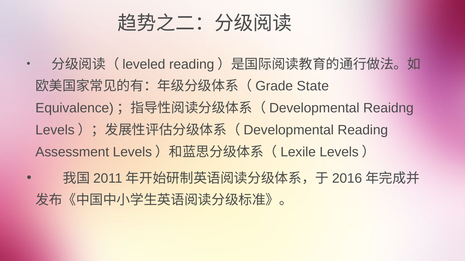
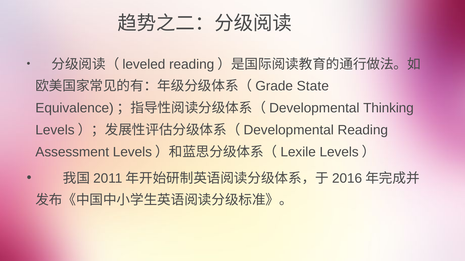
Reaidng: Reaidng -> Thinking
